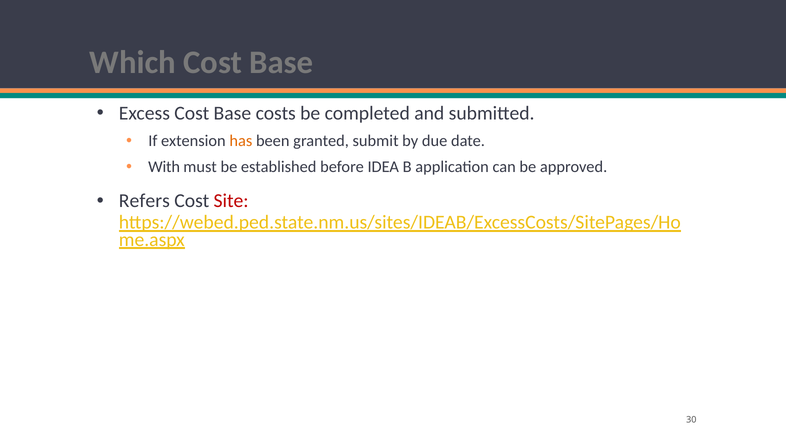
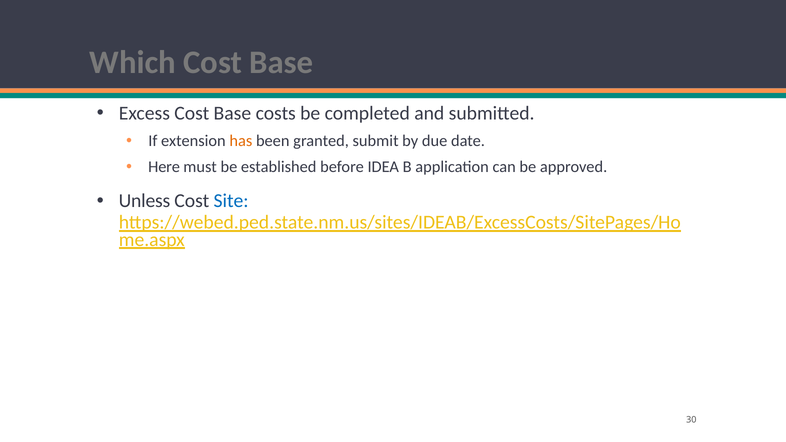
With: With -> Here
Refers: Refers -> Unless
Site colour: red -> blue
